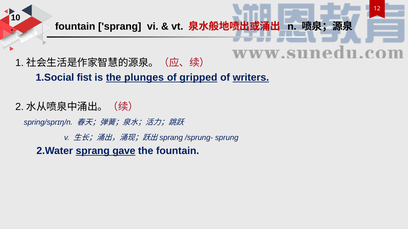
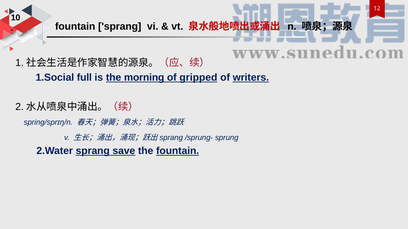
fist: fist -> full
plunges: plunges -> morning
gave: gave -> save
fountain at (178, 151) underline: none -> present
